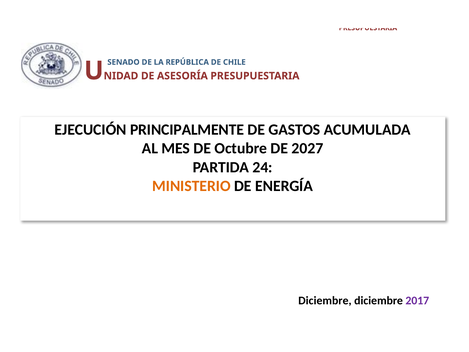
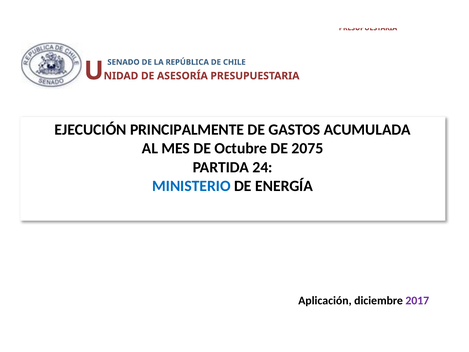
2027: 2027 -> 2075
MINISTERIO colour: orange -> blue
Diciembre at (325, 301): Diciembre -> Aplicación
